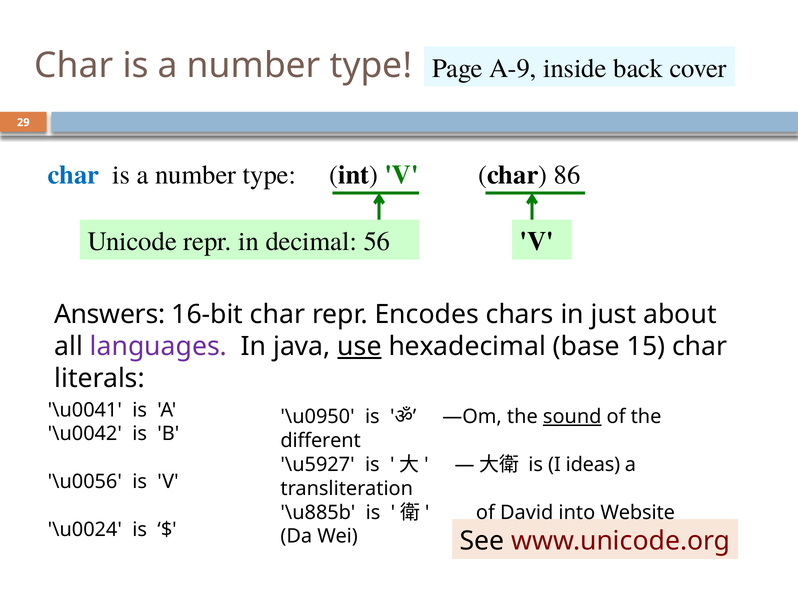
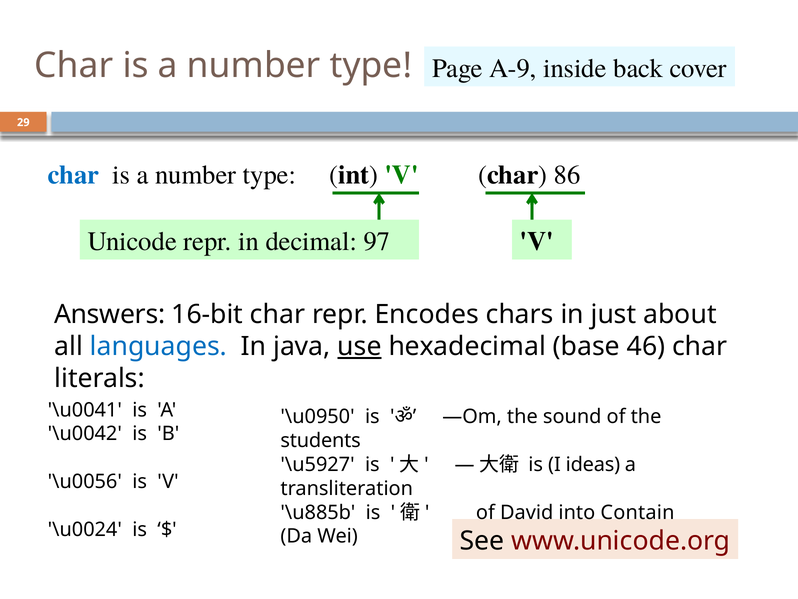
56: 56 -> 97
languages colour: purple -> blue
15: 15 -> 46
sound underline: present -> none
different: different -> students
Website: Website -> Contain
